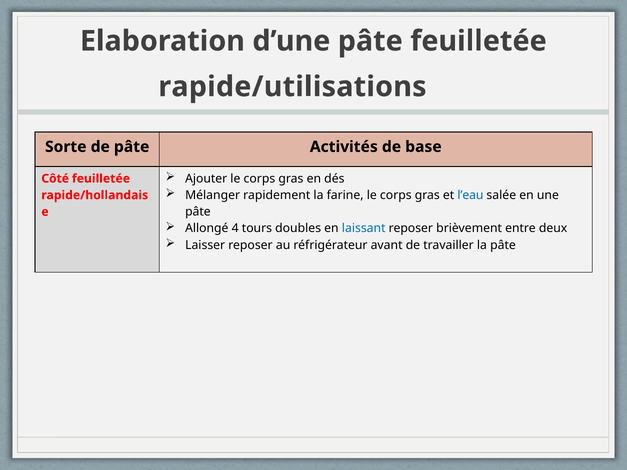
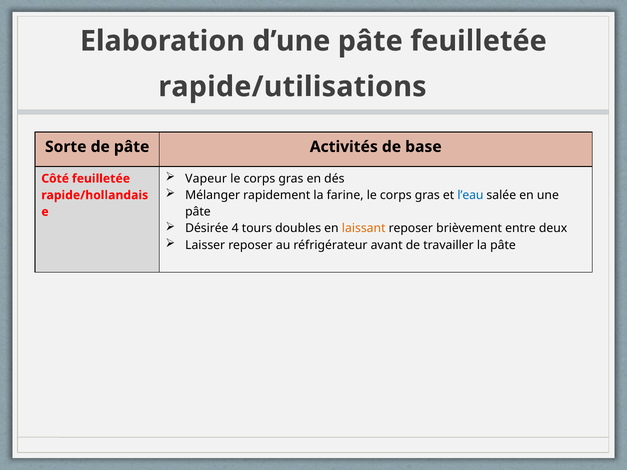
Ajouter: Ajouter -> Vapeur
Allongé: Allongé -> Désirée
laissant colour: blue -> orange
